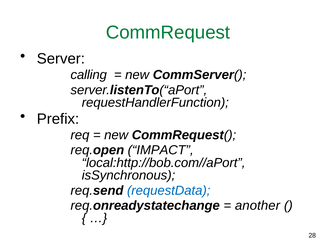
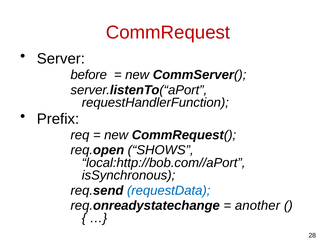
CommRequest colour: green -> red
calling: calling -> before
IMPACT: IMPACT -> SHOWS
